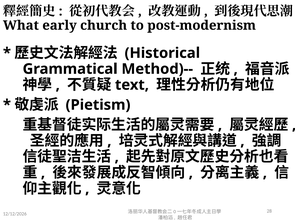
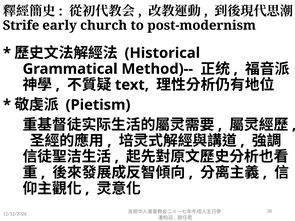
What: What -> Strife
